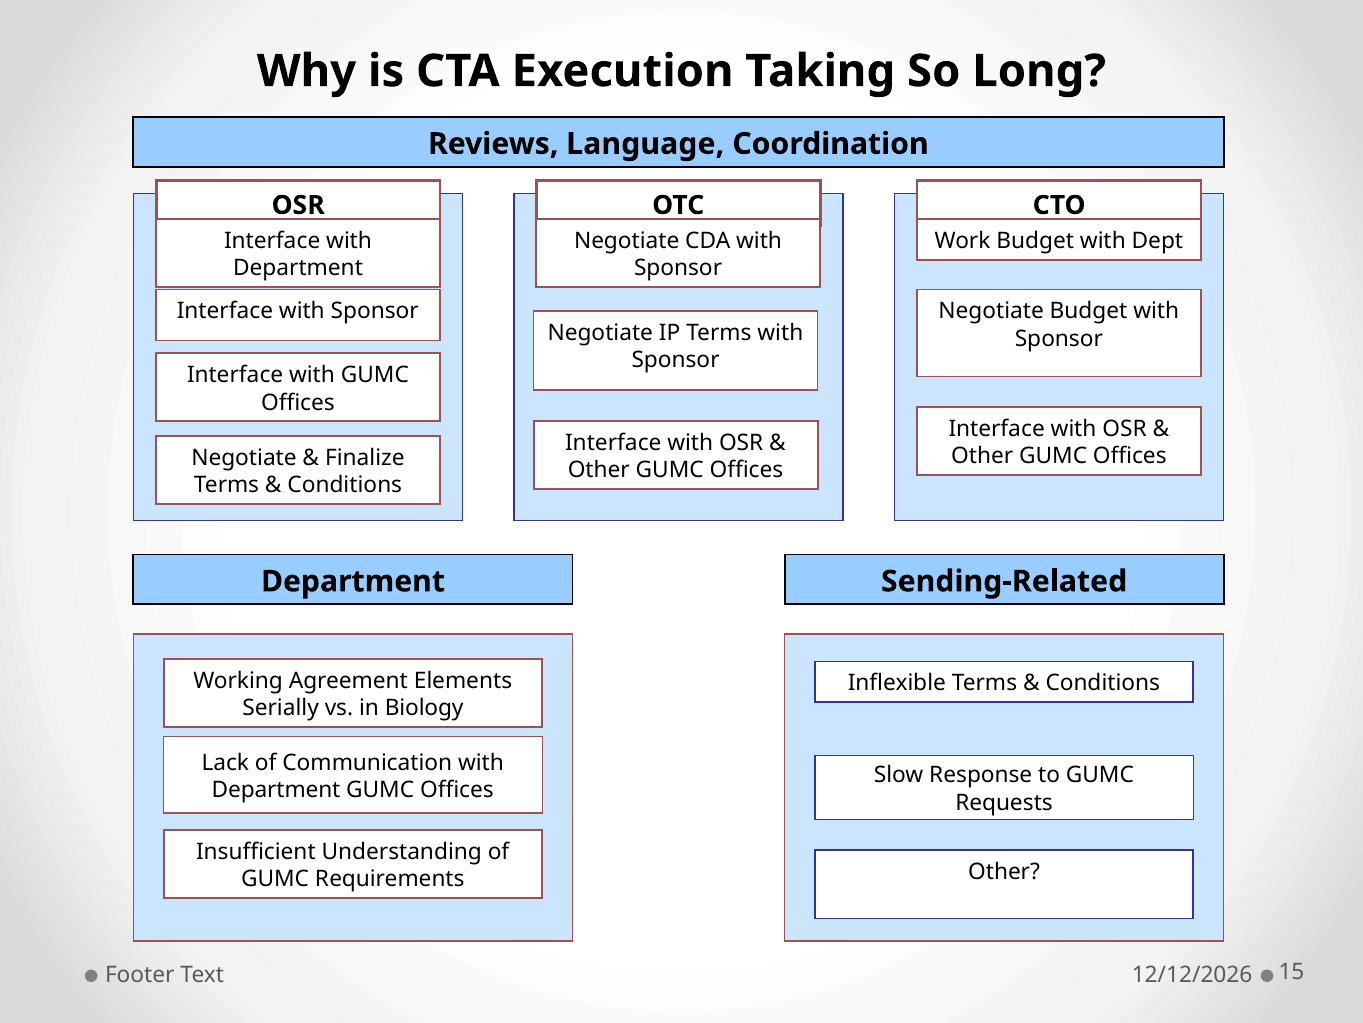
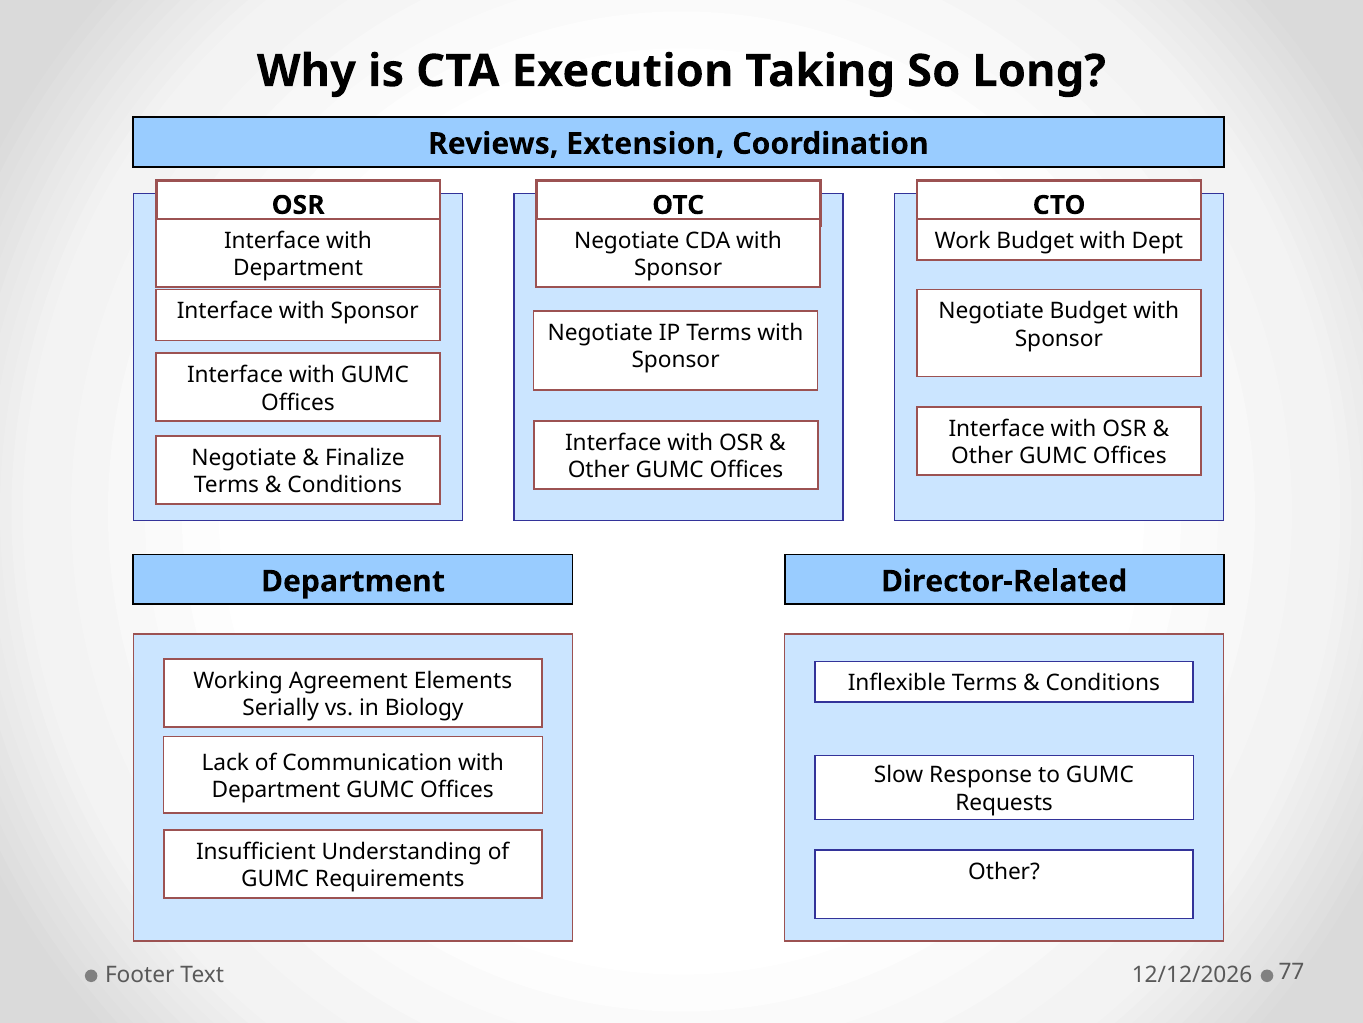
Language: Language -> Extension
Sending-Related: Sending-Related -> Director-Related
15: 15 -> 77
